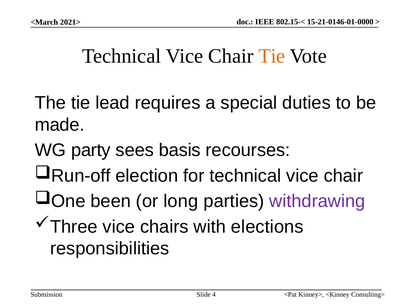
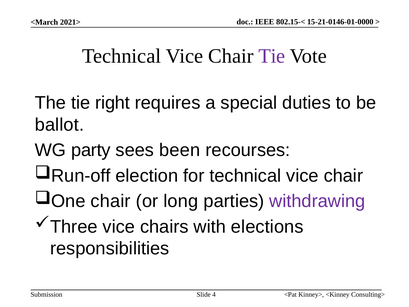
Tie at (272, 56) colour: orange -> purple
lead: lead -> right
made: made -> ballot
basis: basis -> been
been at (111, 201): been -> chair
